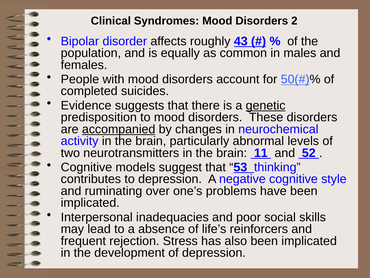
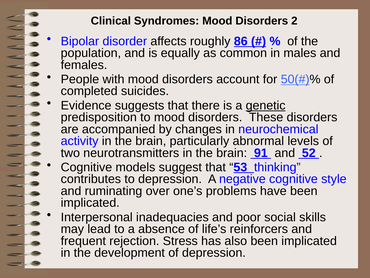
43: 43 -> 86
accompanied underline: present -> none
11: 11 -> 91
